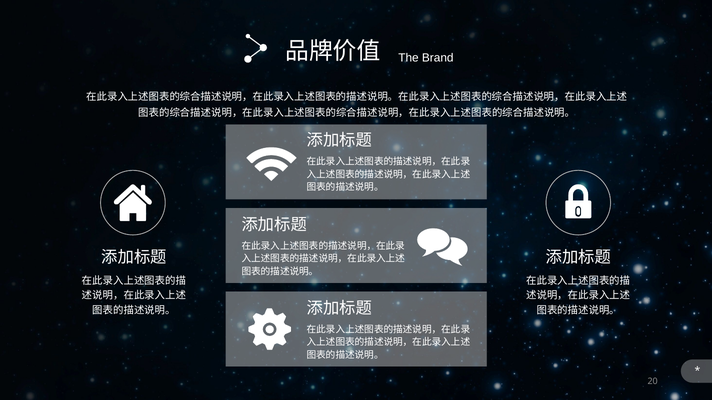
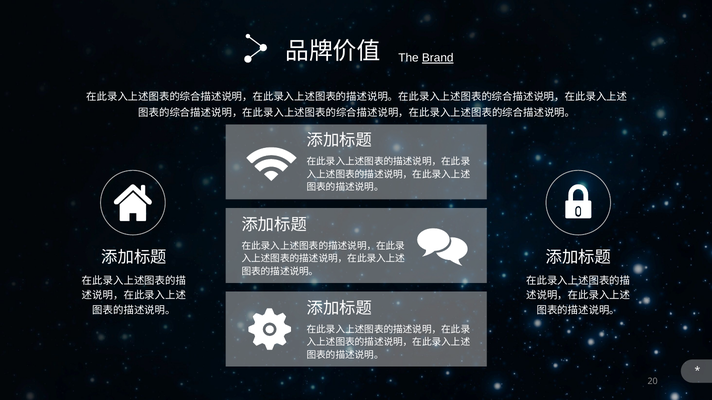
Brand underline: none -> present
